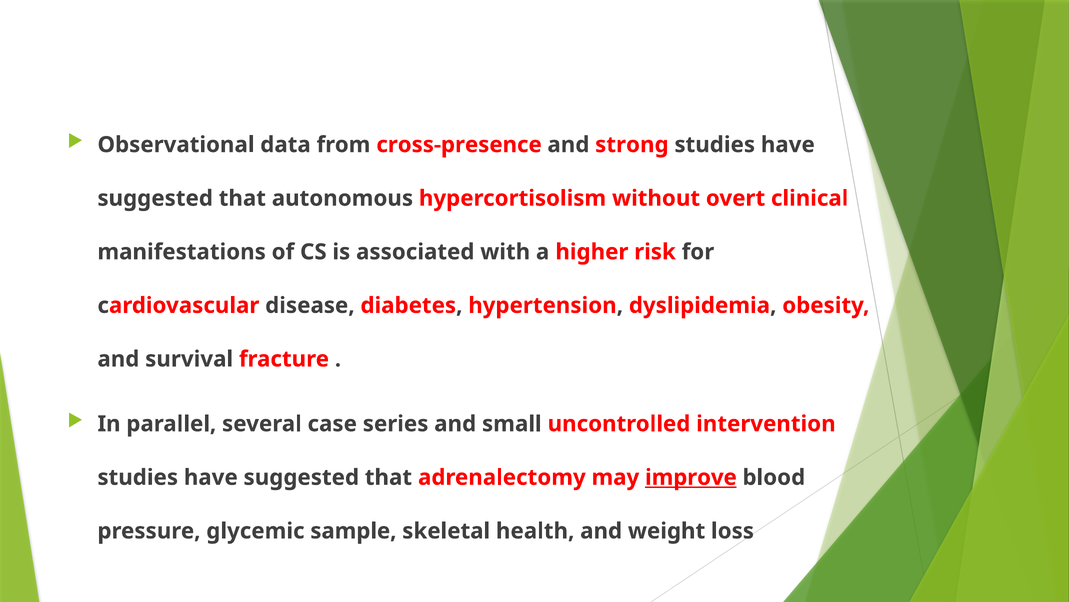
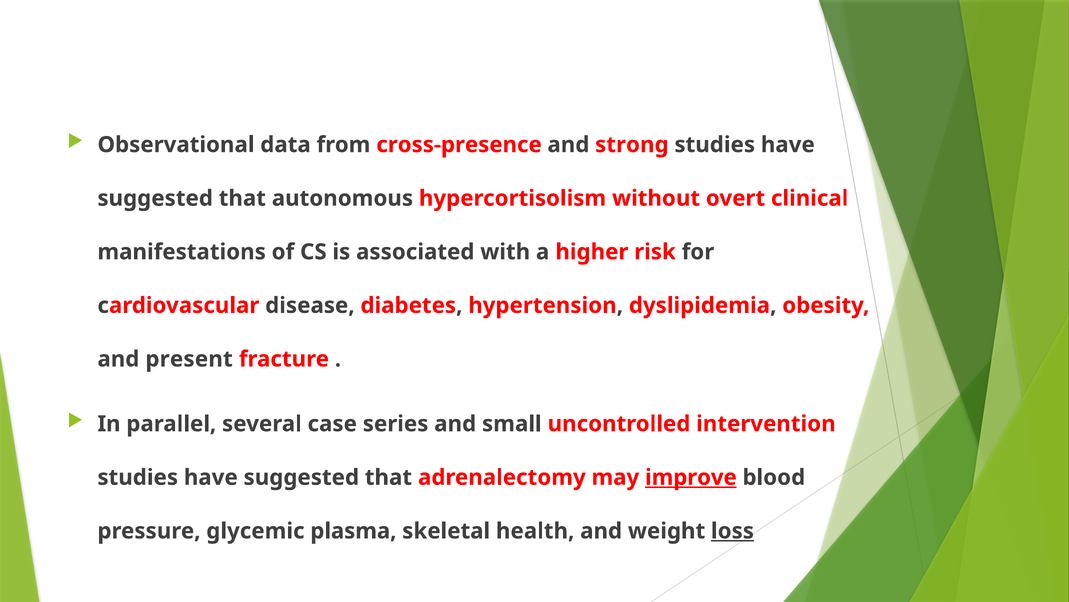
survival: survival -> present
sample: sample -> plasma
loss underline: none -> present
